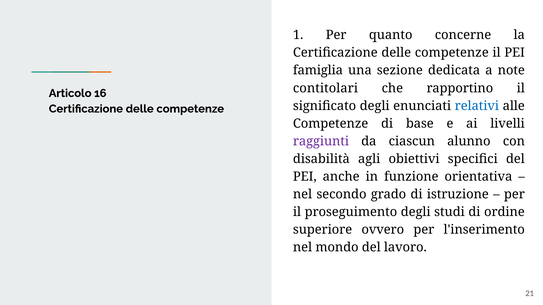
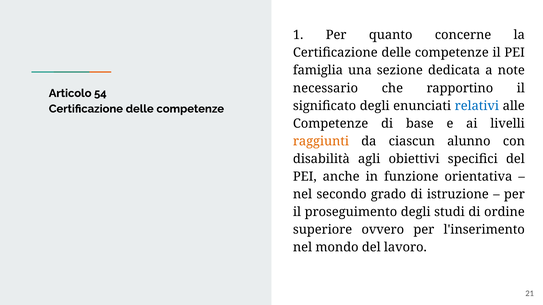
contitolari: contitolari -> necessario
16: 16 -> 54
raggiunti colour: purple -> orange
